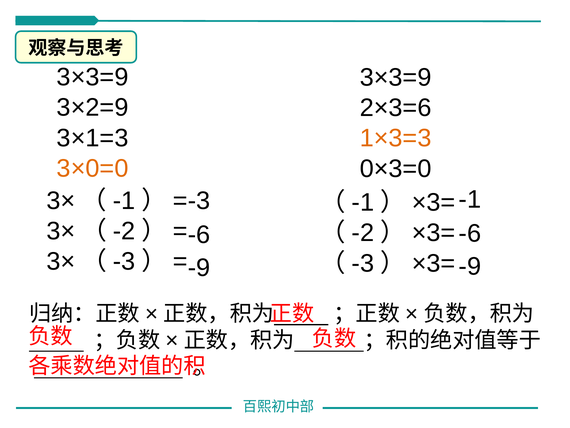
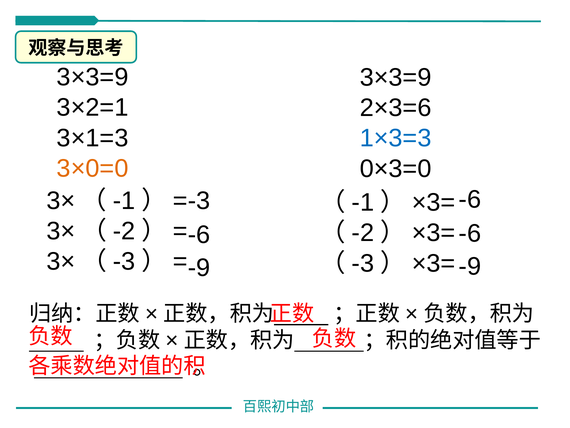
3×2=9: 3×2=9 -> 3×2=1
1×3=3 colour: orange -> blue
-1 at (470, 199): -1 -> -6
